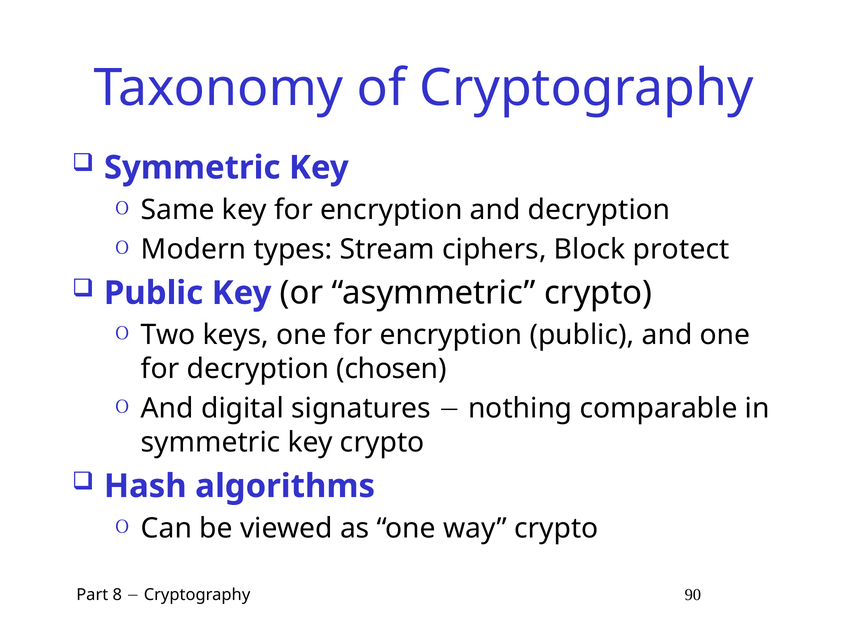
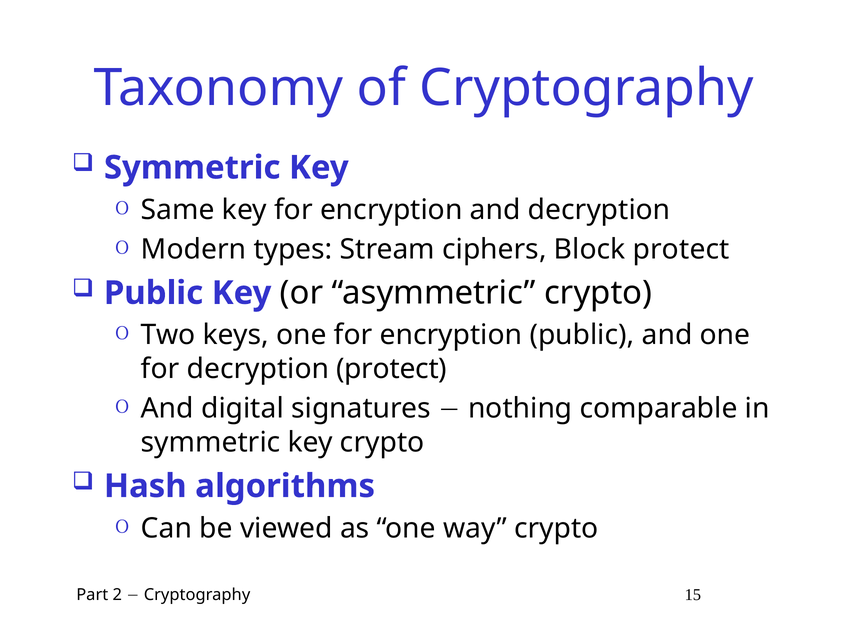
decryption chosen: chosen -> protect
8: 8 -> 2
90: 90 -> 15
